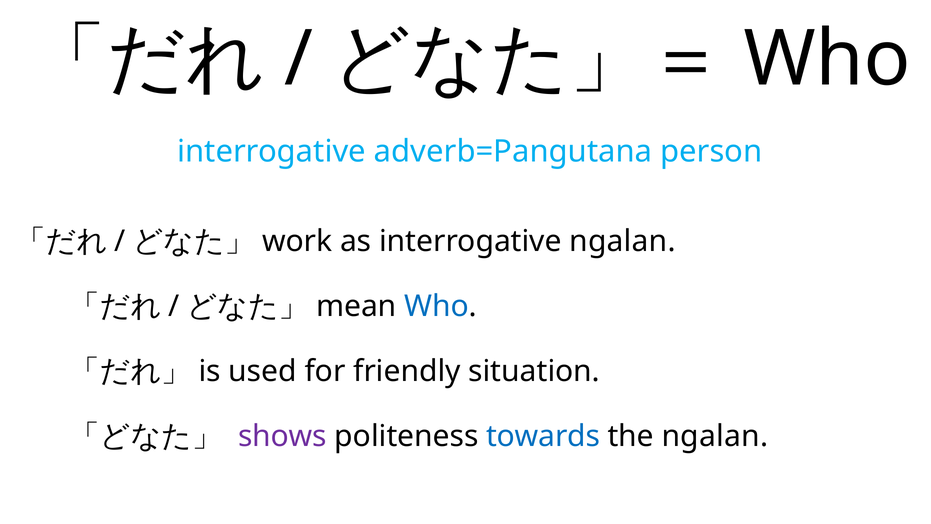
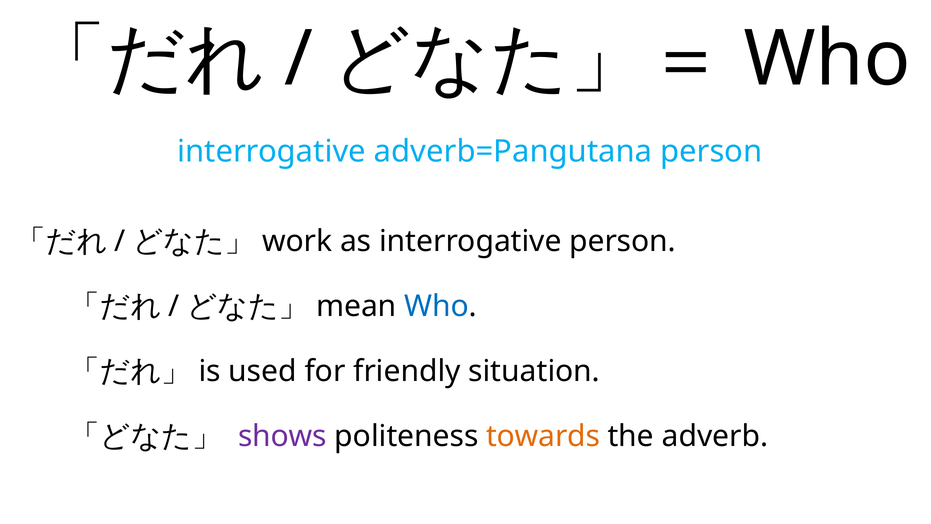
interrogative ngalan: ngalan -> person
towards colour: blue -> orange
the ngalan: ngalan -> adverb
